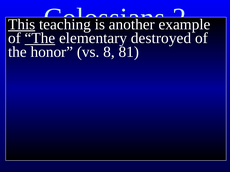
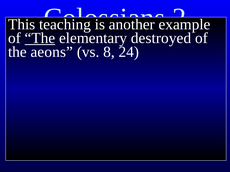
This underline: present -> none
honor: honor -> aeons
81: 81 -> 24
